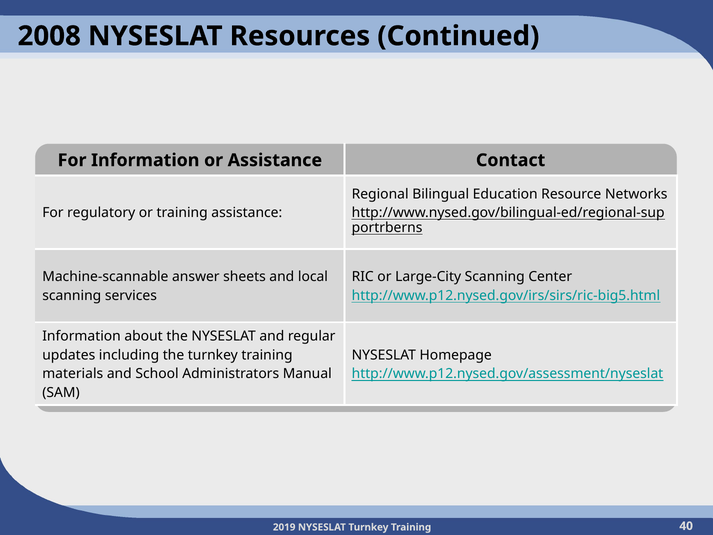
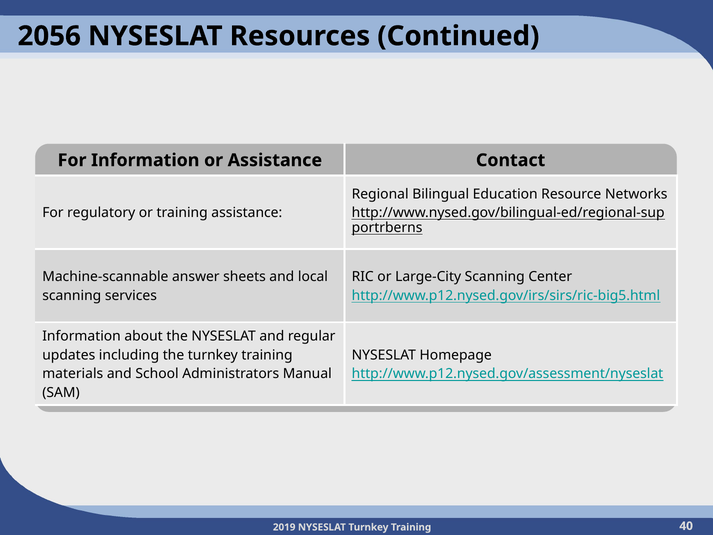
2008: 2008 -> 2056
